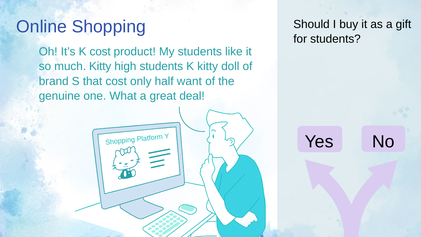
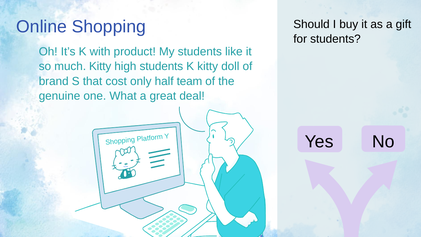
K cost: cost -> with
want: want -> team
